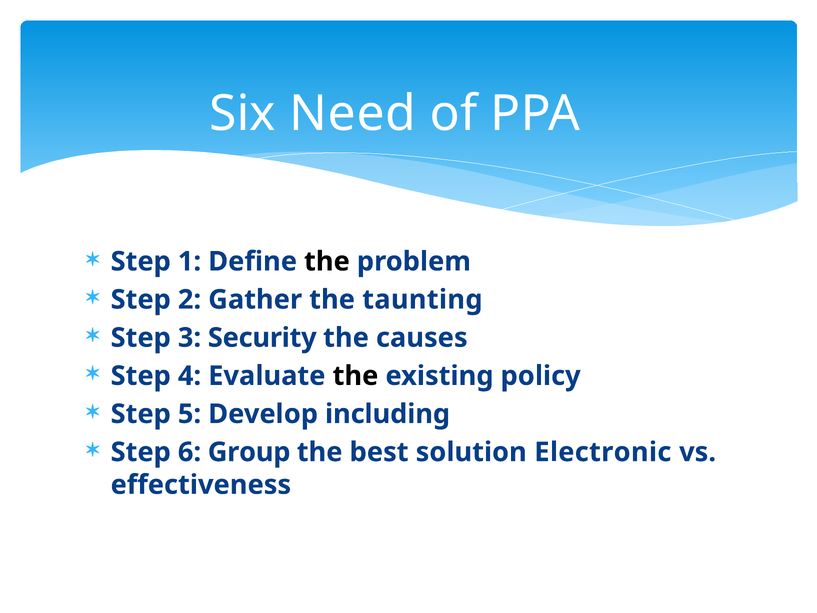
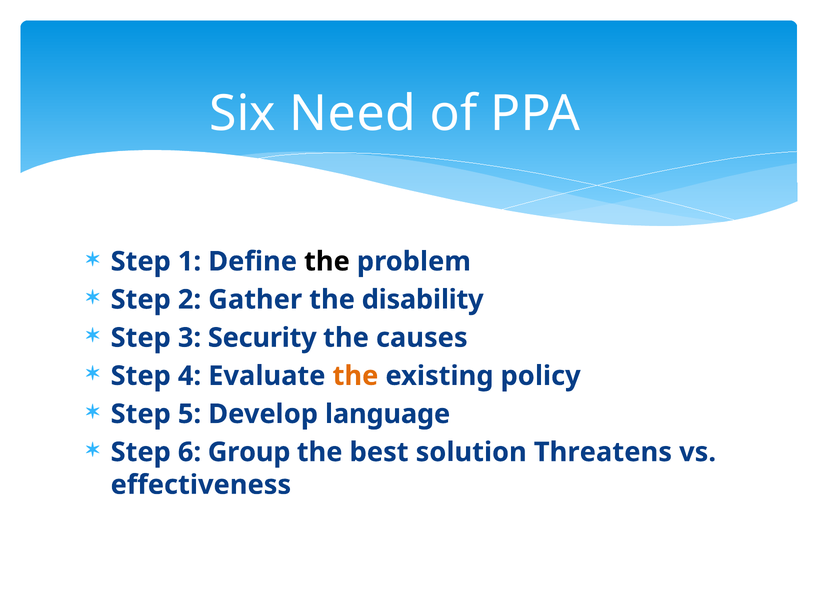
taunting: taunting -> disability
the at (355, 376) colour: black -> orange
including: including -> language
Electronic: Electronic -> Threatens
